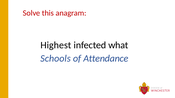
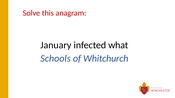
Highest: Highest -> January
Attendance: Attendance -> Whitchurch
